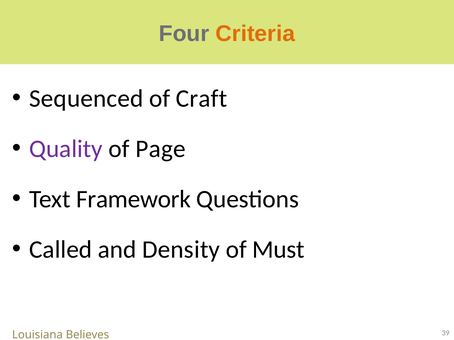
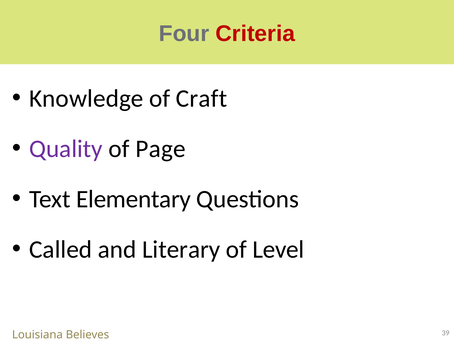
Criteria colour: orange -> red
Sequenced: Sequenced -> Knowledge
Framework: Framework -> Elementary
Density: Density -> Literary
Must: Must -> Level
